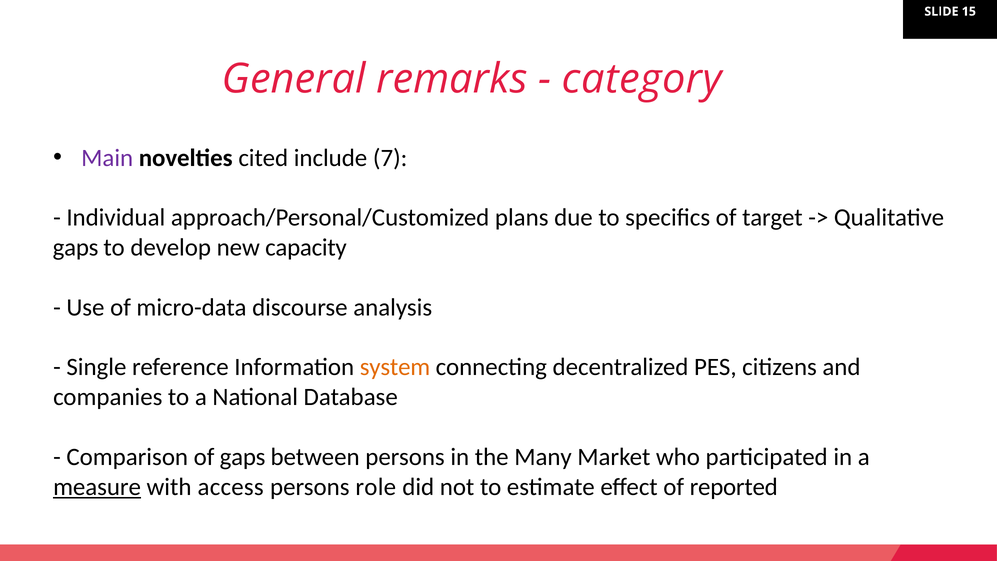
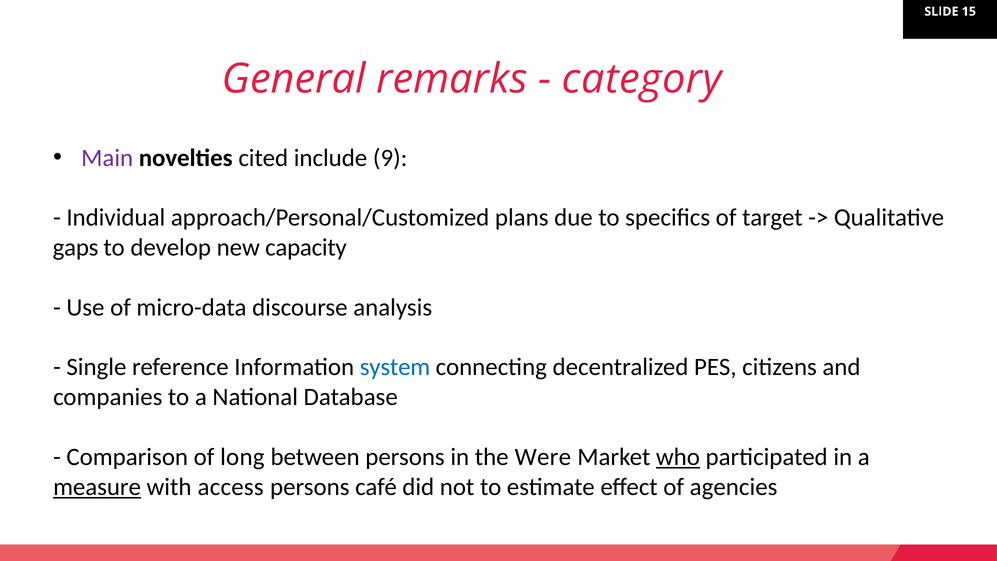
7: 7 -> 9
system colour: orange -> blue
of gaps: gaps -> long
Many: Many -> Were
who underline: none -> present
role: role -> café
reported: reported -> agencies
